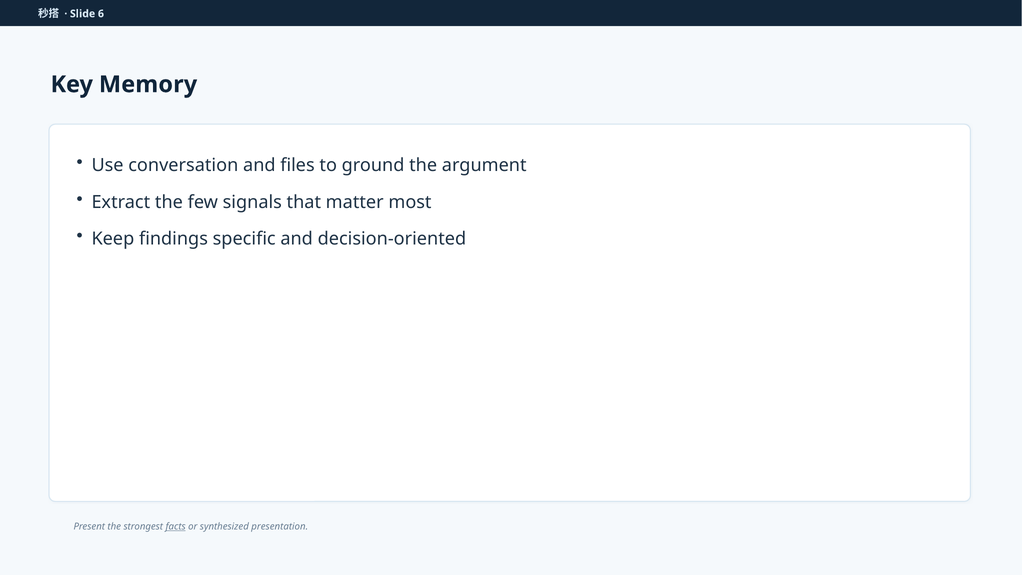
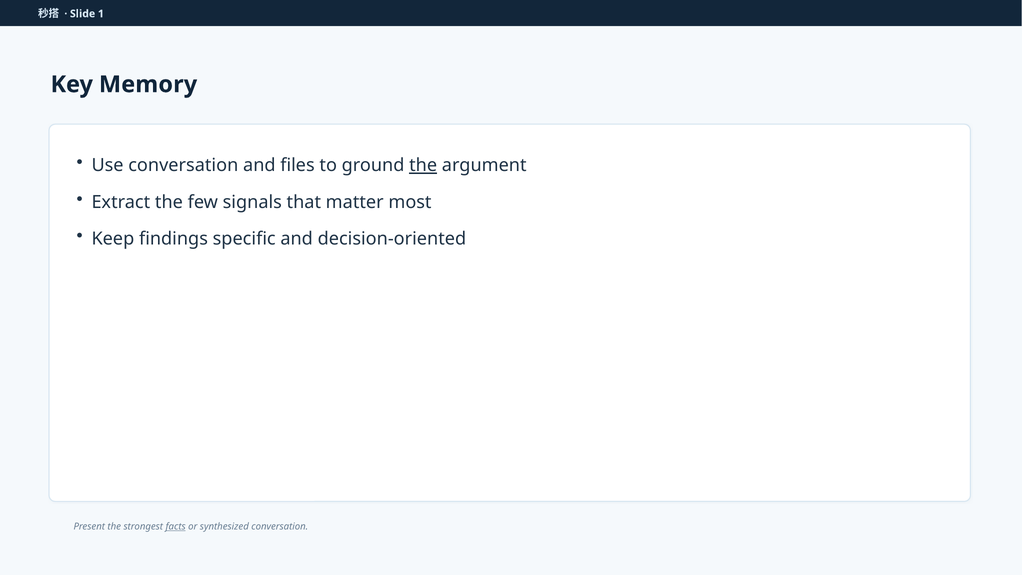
6: 6 -> 1
the at (423, 165) underline: none -> present
synthesized presentation: presentation -> conversation
